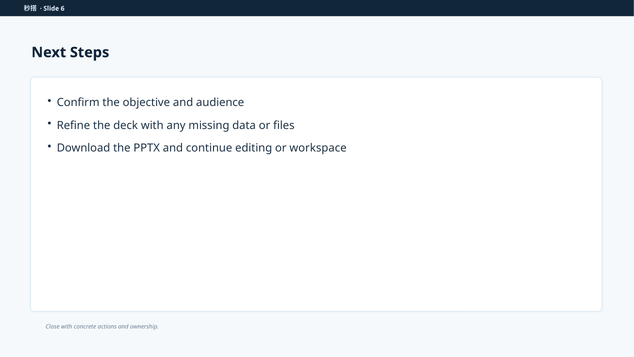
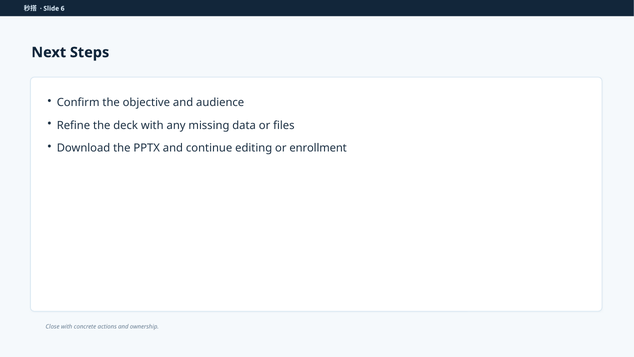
workspace: workspace -> enrollment
